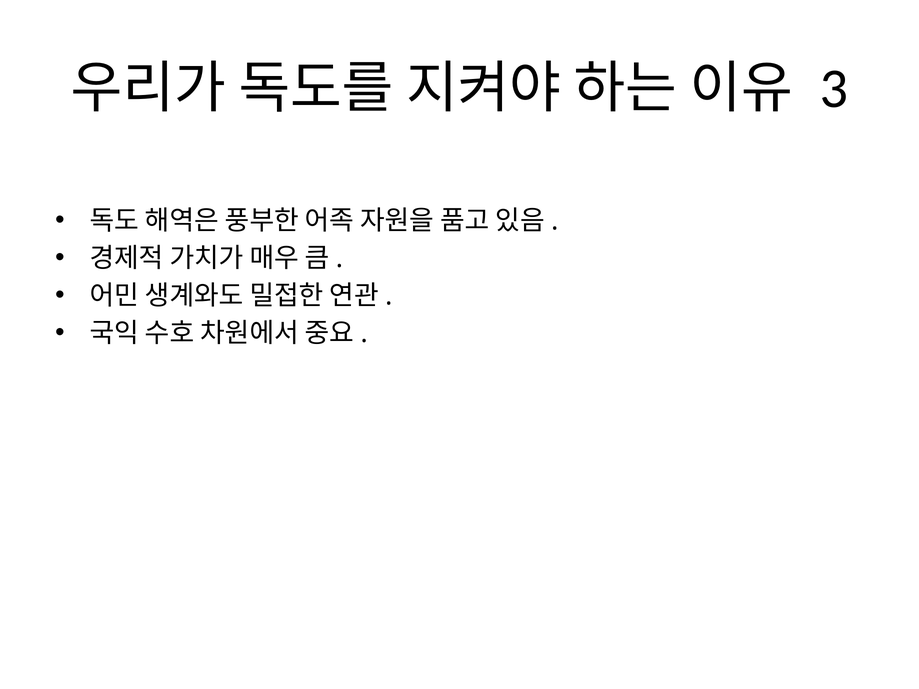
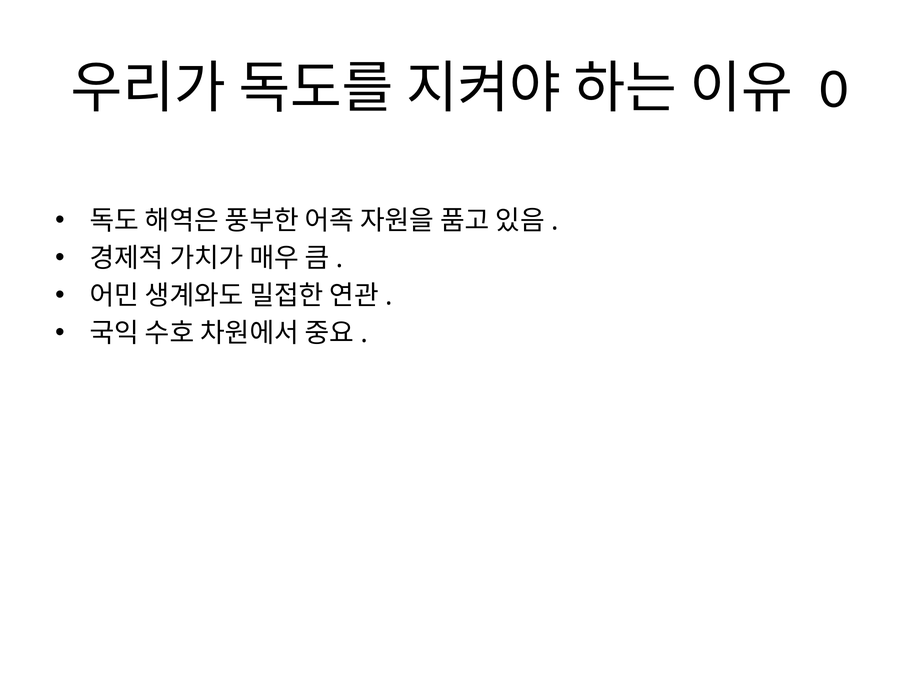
3: 3 -> 0
